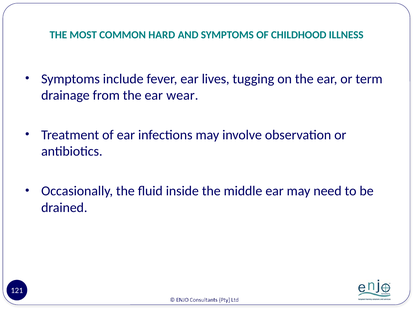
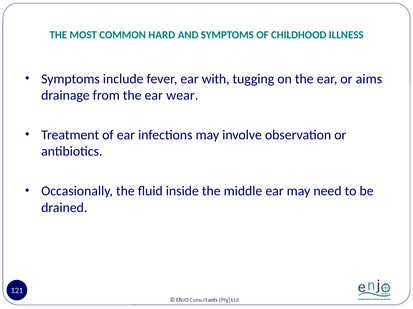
lives: lives -> with
term: term -> aims
